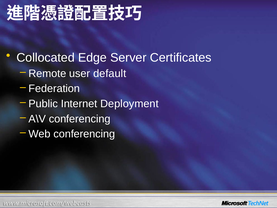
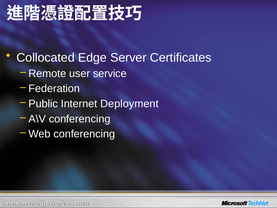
default: default -> service
